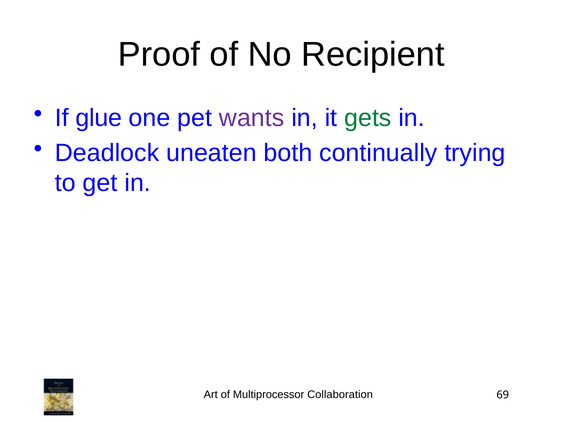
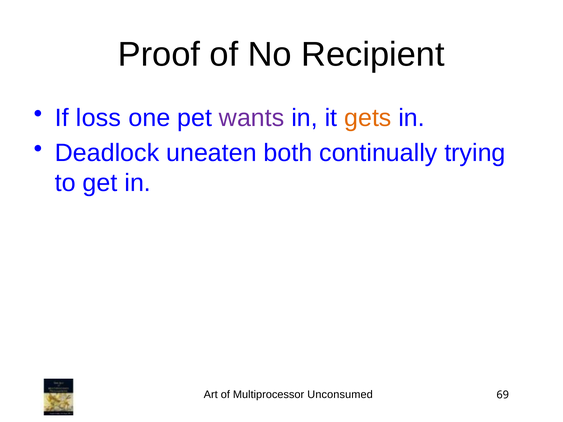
glue: glue -> loss
gets colour: green -> orange
Collaboration: Collaboration -> Unconsumed
